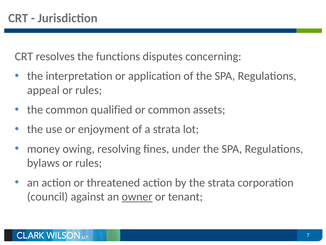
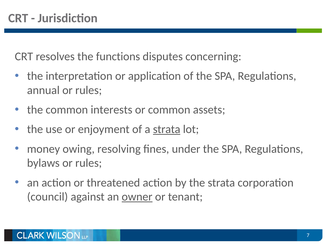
appeal: appeal -> annual
qualified: qualified -> interests
strata at (167, 129) underline: none -> present
